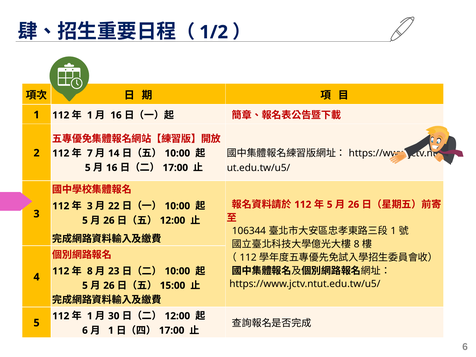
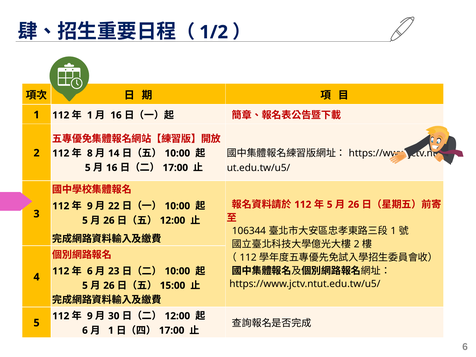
7: 7 -> 8
3 at (90, 206): 3 -> 9
8 at (357, 244): 8 -> 2
8 at (90, 271): 8 -> 6
1 at (90, 316): 1 -> 9
